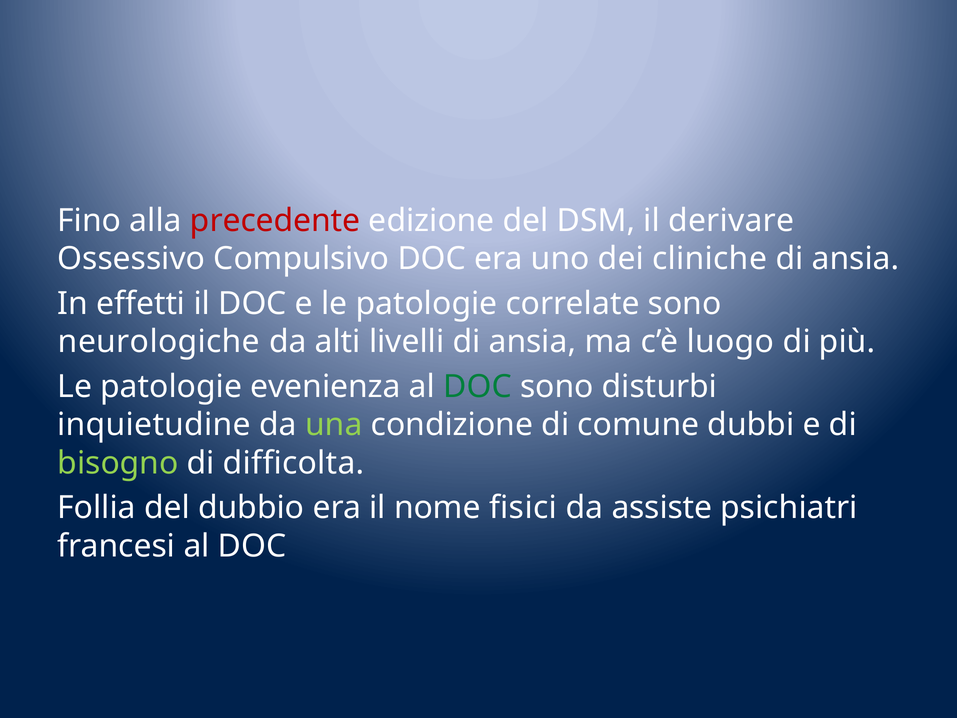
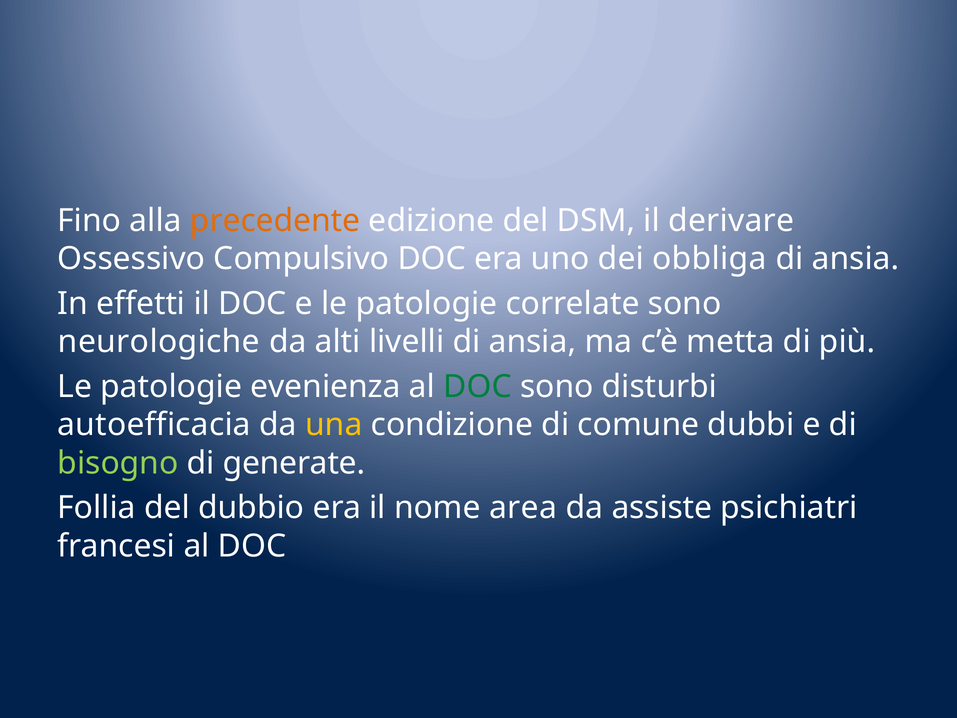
precedente colour: red -> orange
cliniche: cliniche -> obbliga
luogo: luogo -> metta
inquietudine: inquietudine -> autoefficacia
una colour: light green -> yellow
difficolta: difficolta -> generate
fisici: fisici -> area
